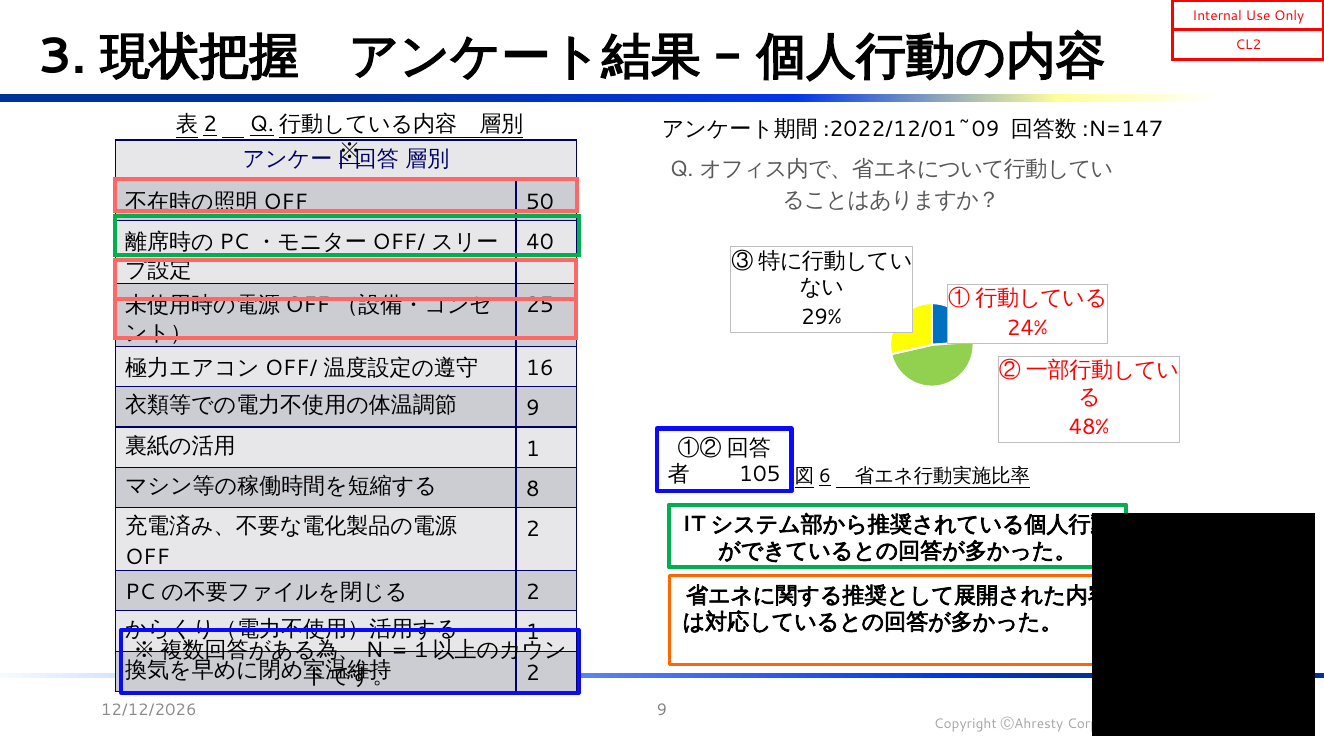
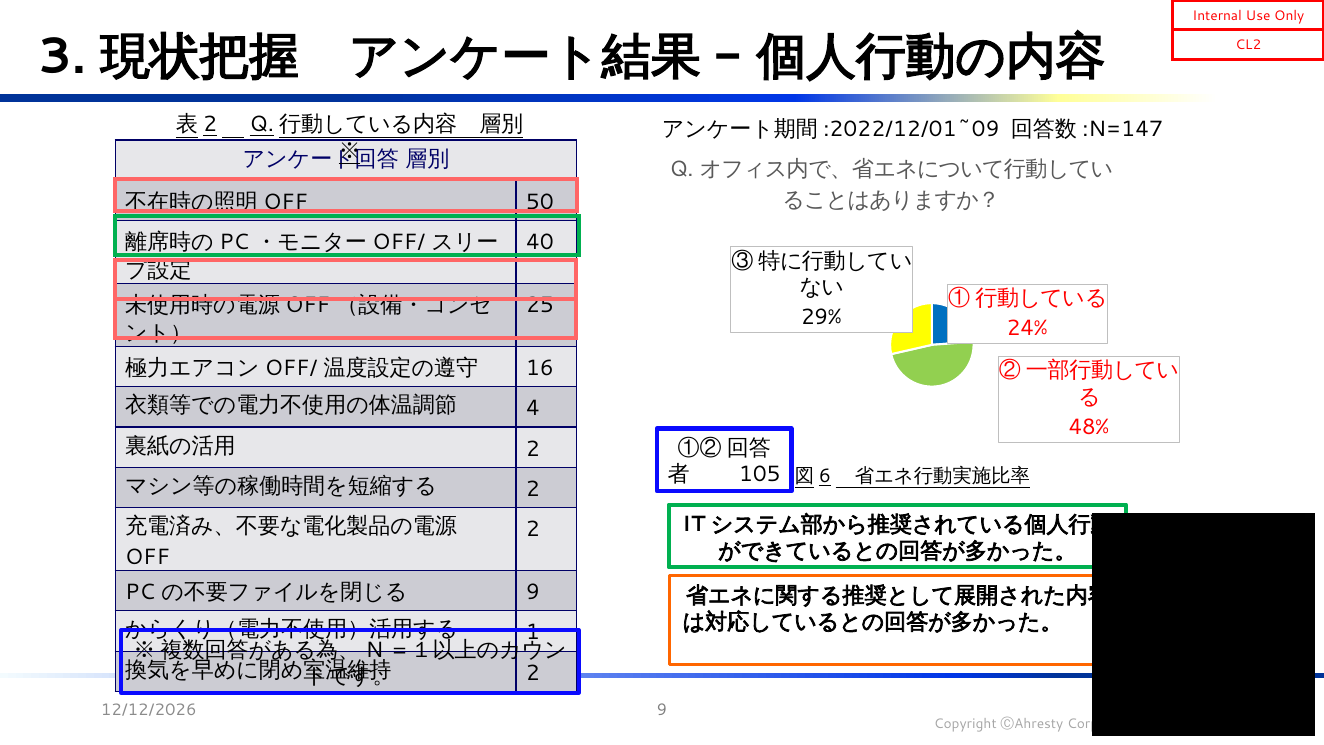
9 at (533, 408): 9 -> 4
1 at (533, 449): 1 -> 2
8 at (533, 489): 8 -> 2
2 at (533, 592): 2 -> 9
